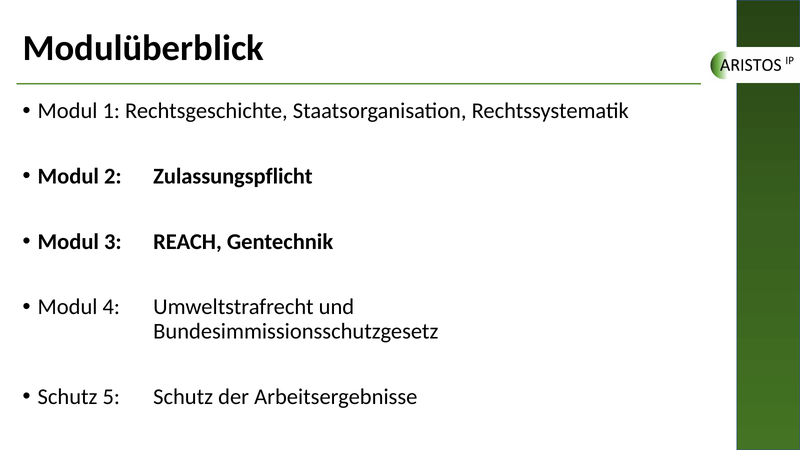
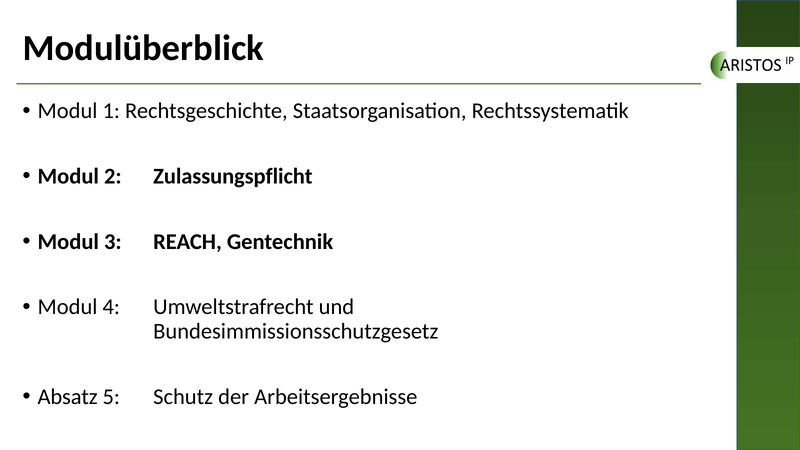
Schutz at (68, 397): Schutz -> Absatz
